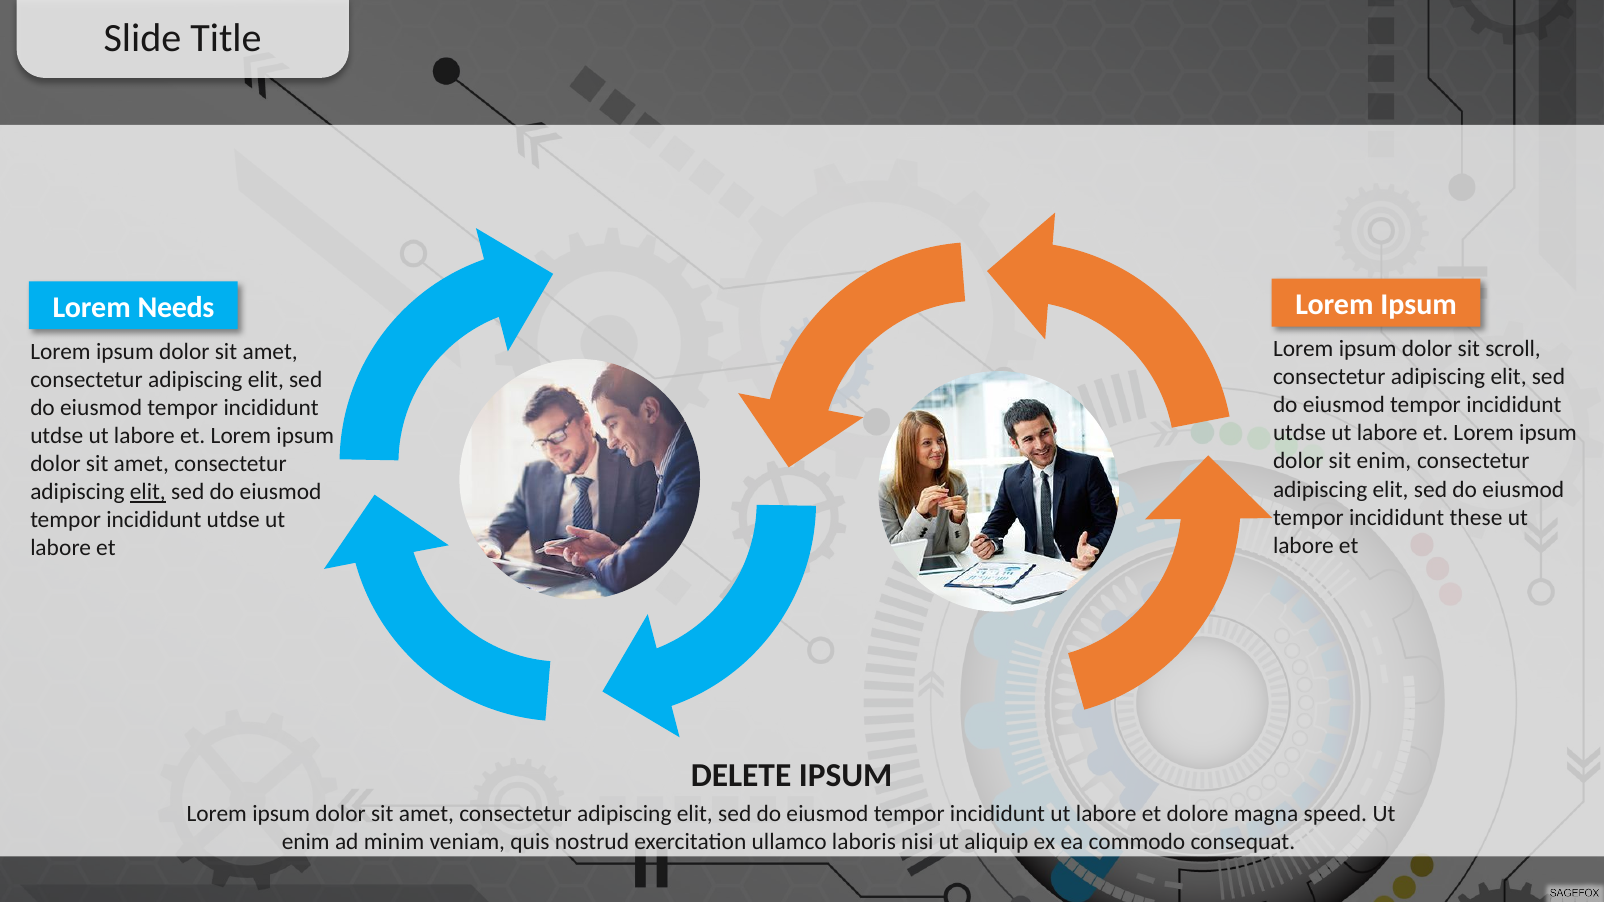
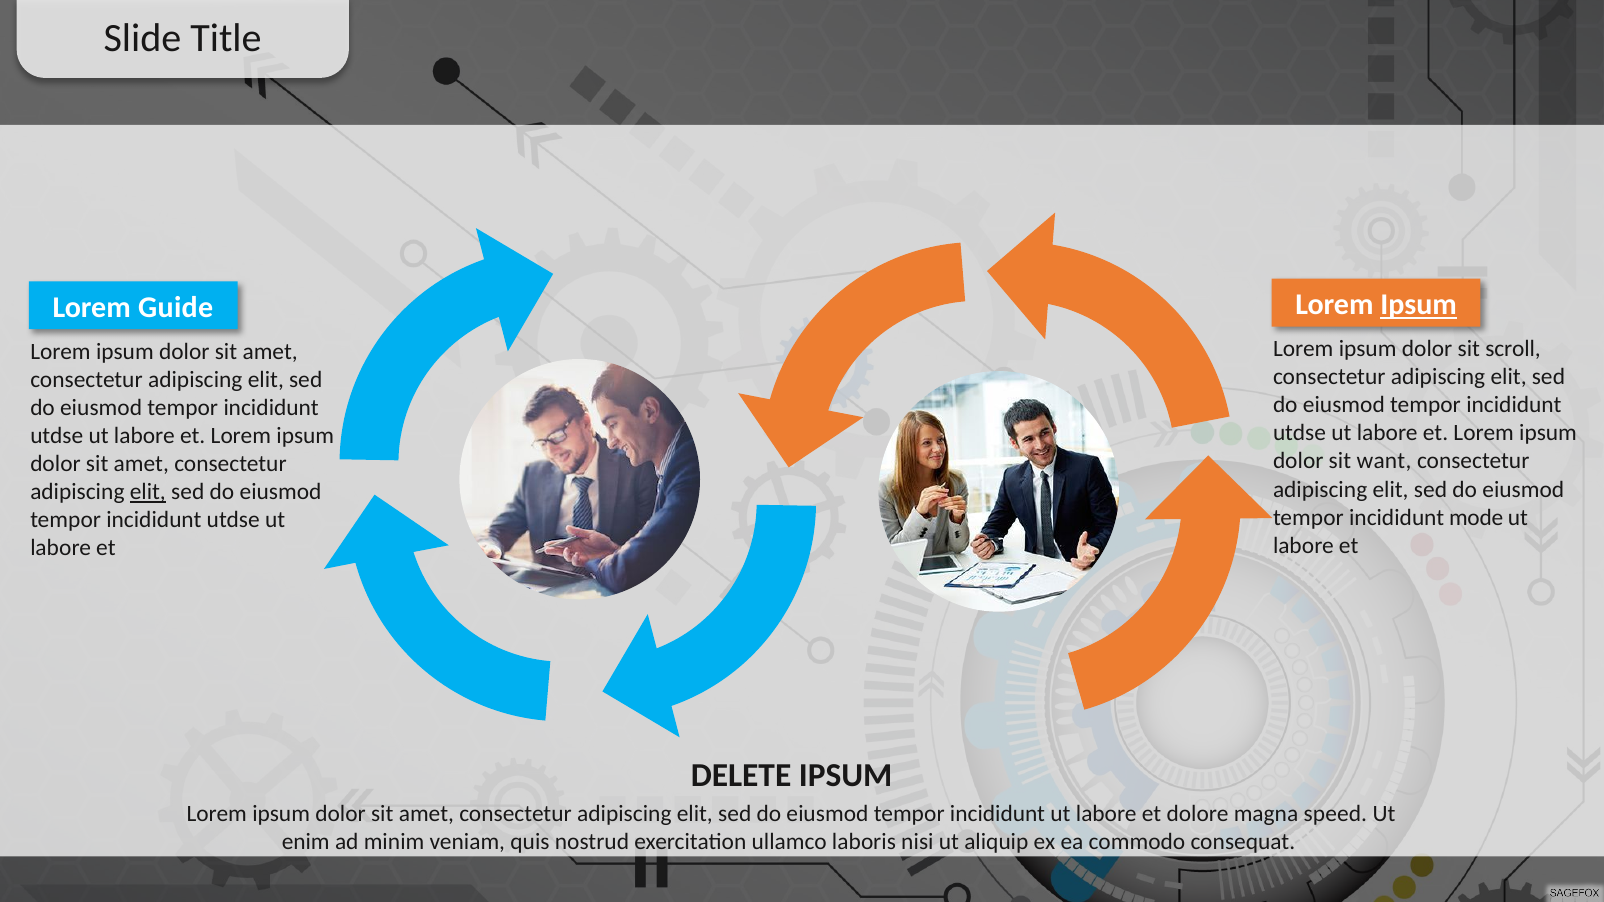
Ipsum at (1419, 305) underline: none -> present
Needs: Needs -> Guide
sit enim: enim -> want
these: these -> mode
